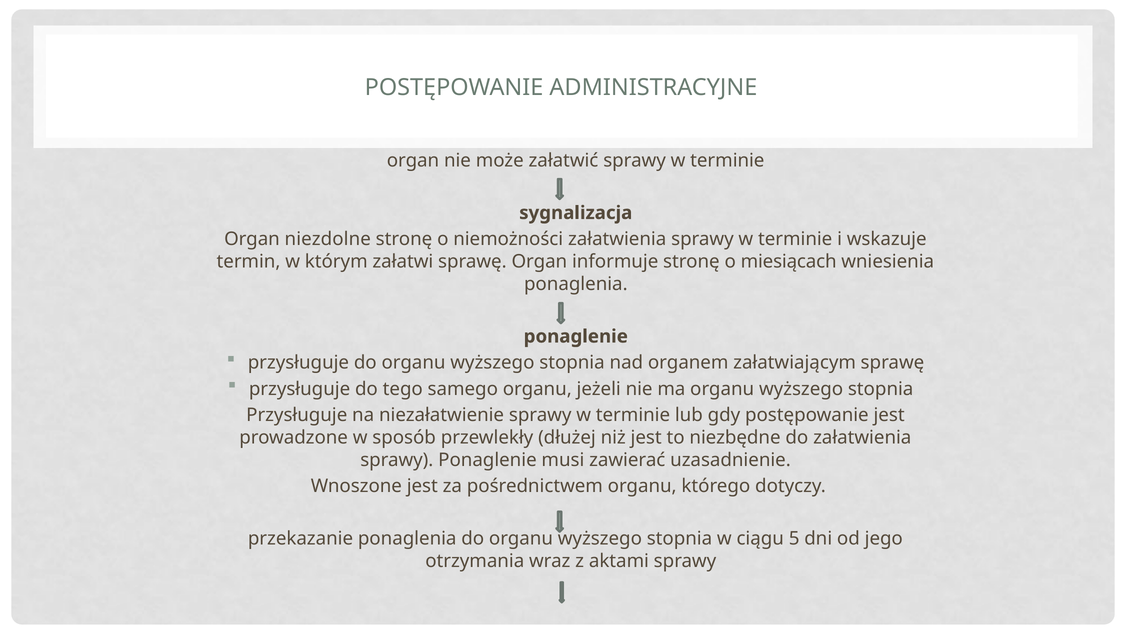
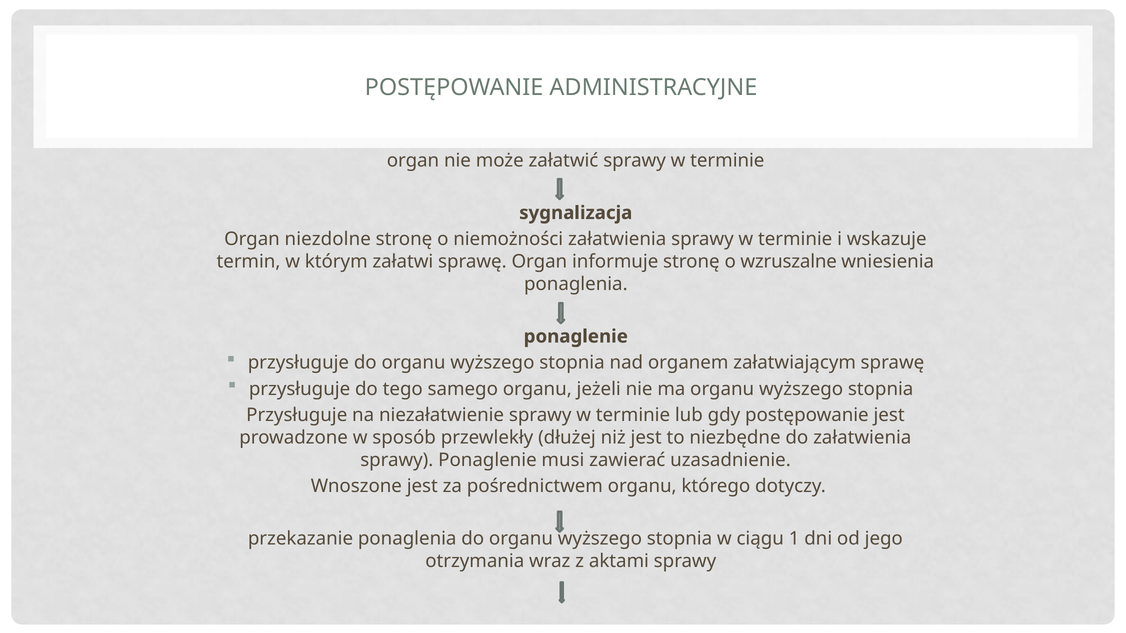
miesiącach: miesiącach -> wzruszalne
5: 5 -> 1
